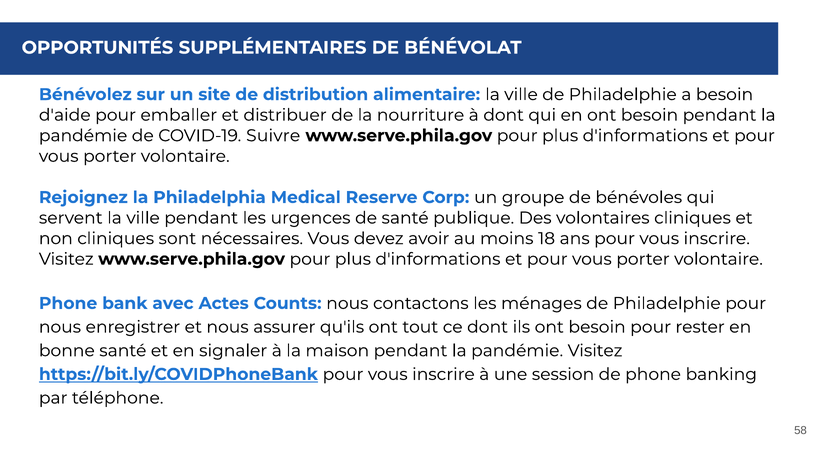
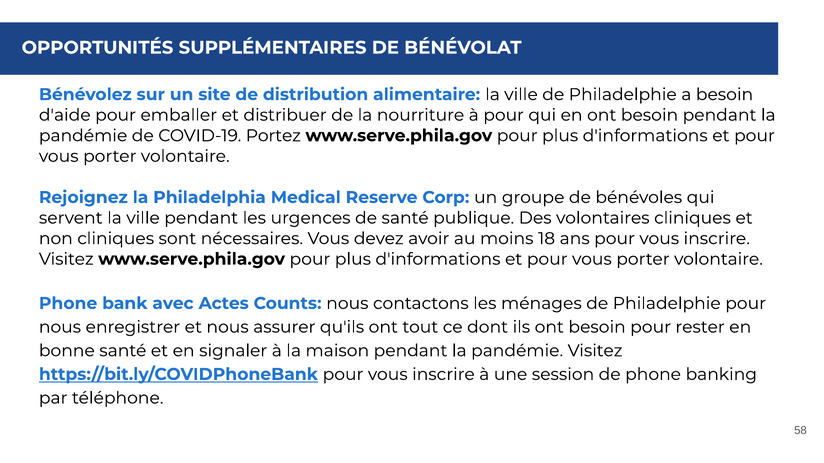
à dont: dont -> pour
Suivre: Suivre -> Portez
